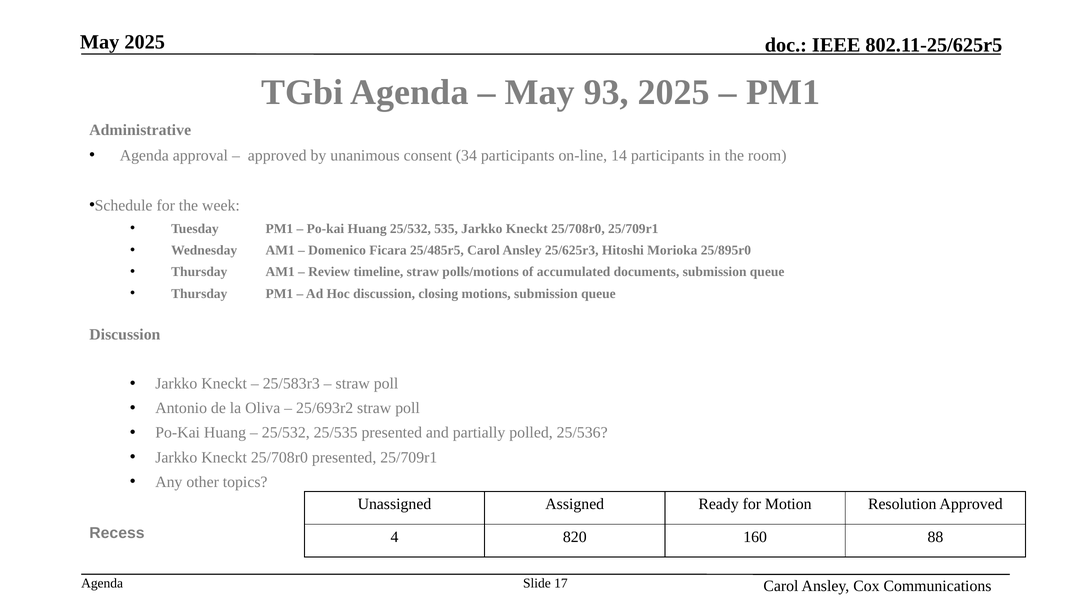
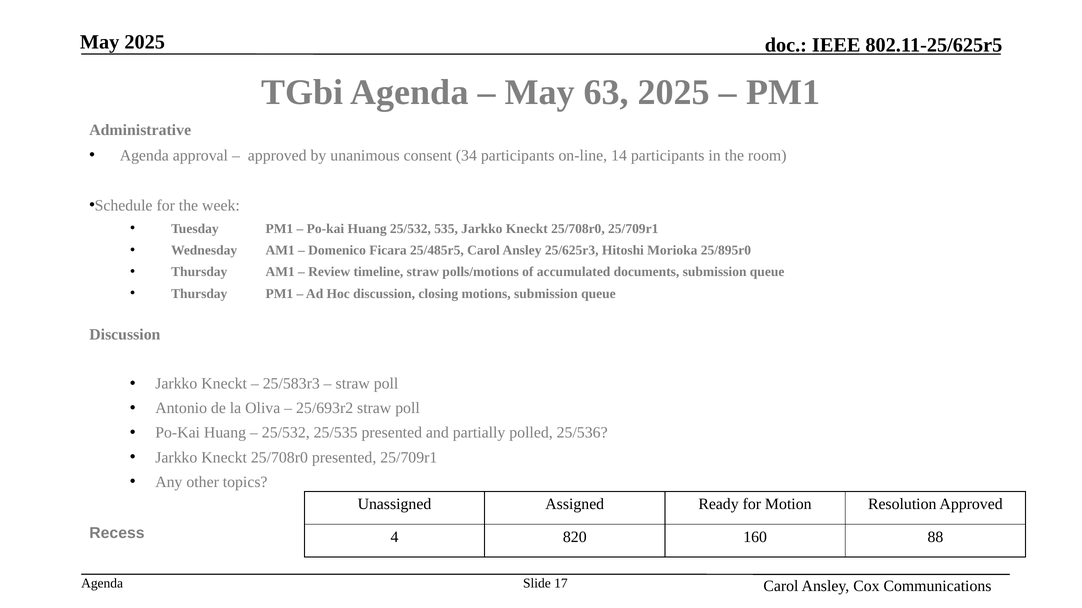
93: 93 -> 63
